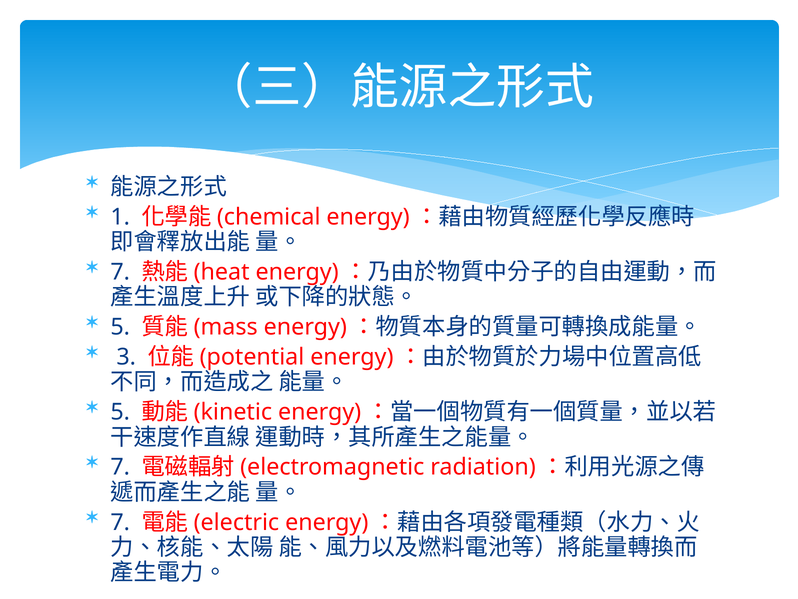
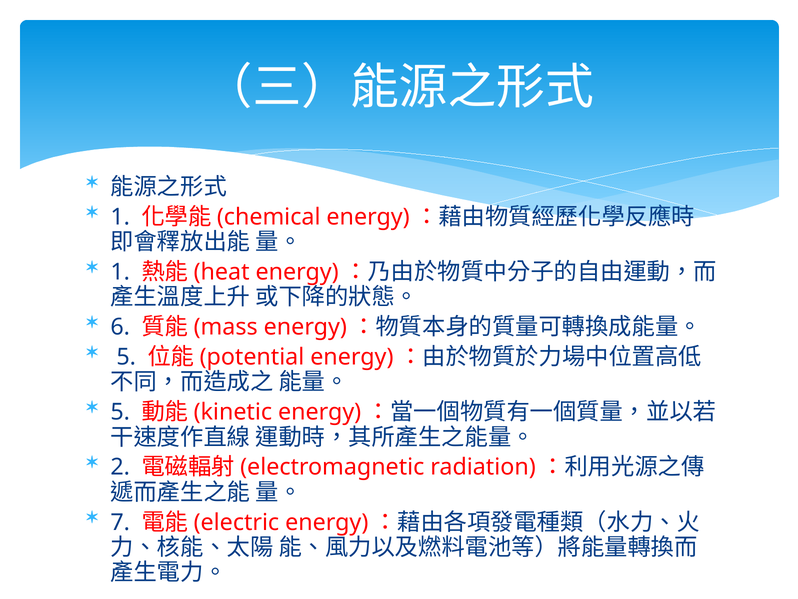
7 at (120, 272): 7 -> 1
5 at (120, 327): 5 -> 6
3 at (126, 357): 3 -> 5
7 at (120, 467): 7 -> 2
